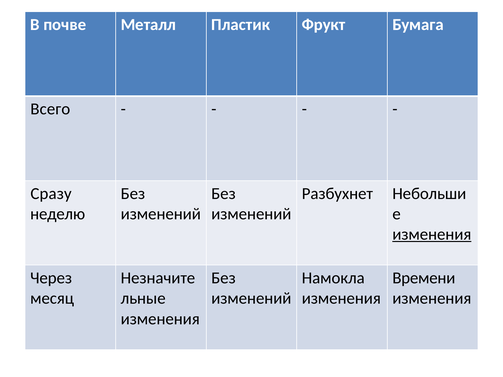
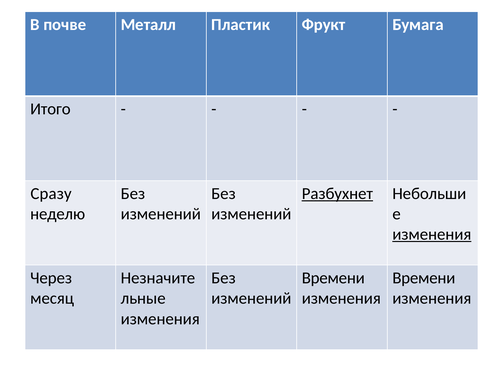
Всего: Всего -> Итого
Разбухнет underline: none -> present
Намокла at (333, 278): Намокла -> Времени
